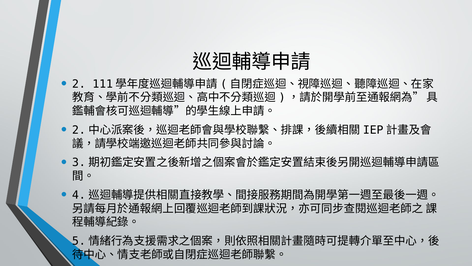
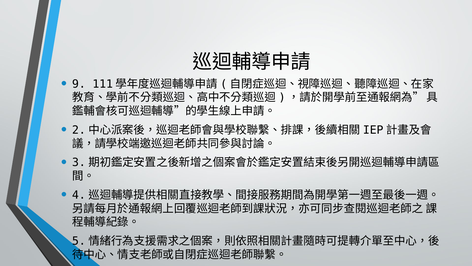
2: 2 -> 9
